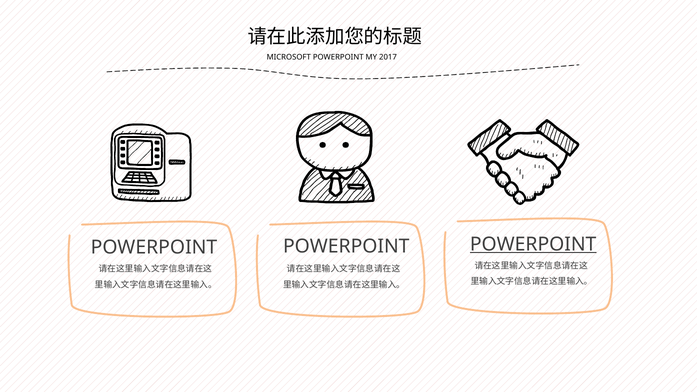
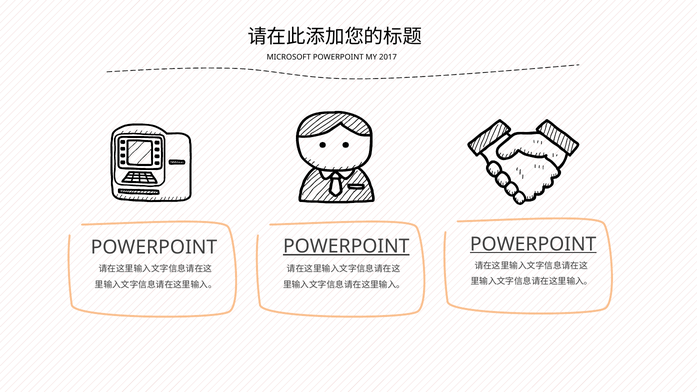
POWERPOINT at (346, 246) underline: none -> present
